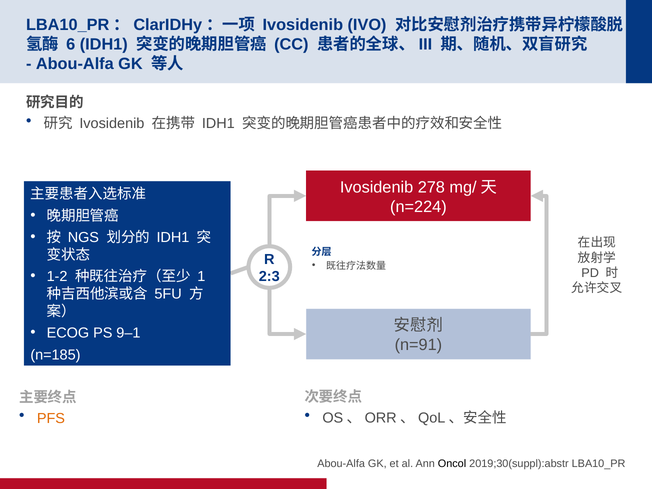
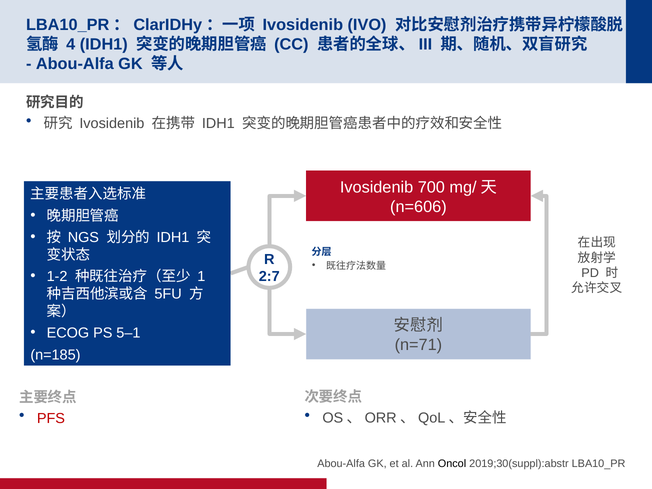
6: 6 -> 4
278: 278 -> 700
n=224: n=224 -> n=606
2:3: 2:3 -> 2:7
9–1: 9–1 -> 5–1
n=91: n=91 -> n=71
PFS colour: orange -> red
